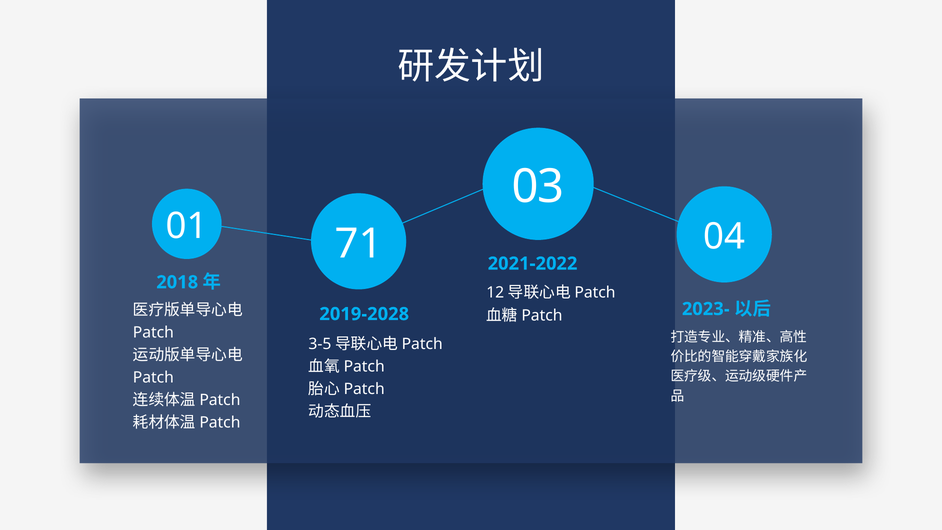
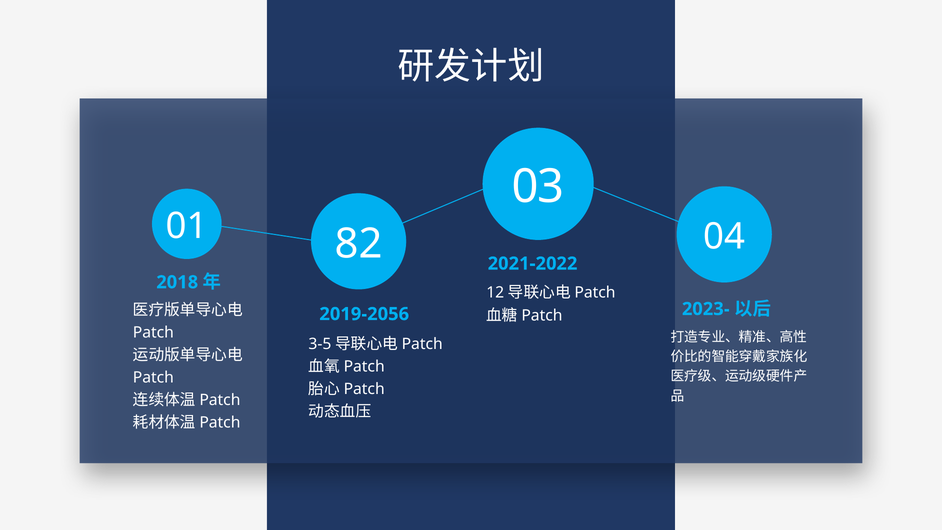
71: 71 -> 82
2019-2028: 2019-2028 -> 2019-2056
